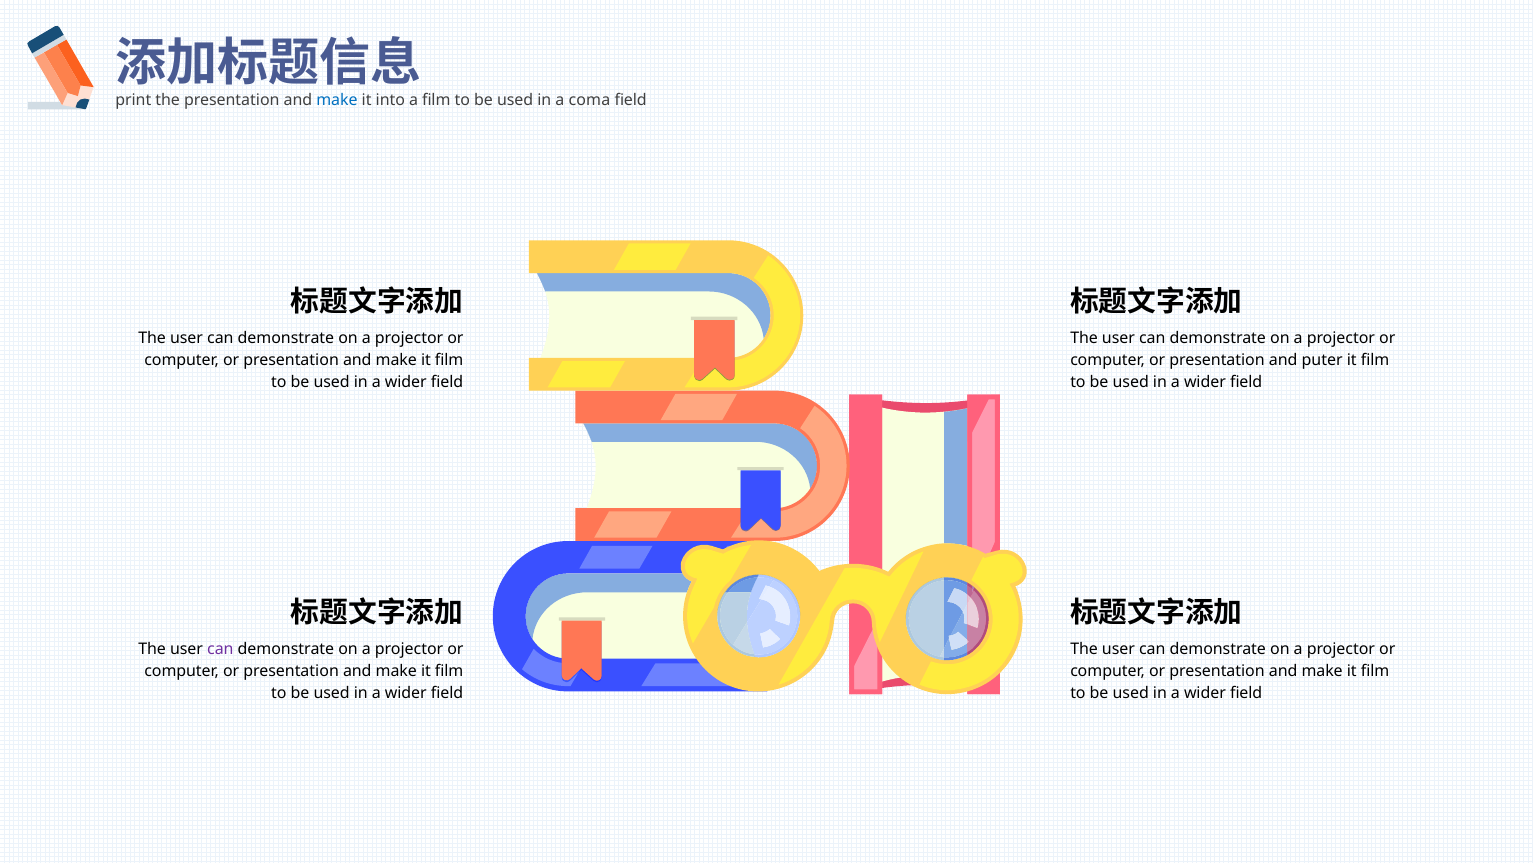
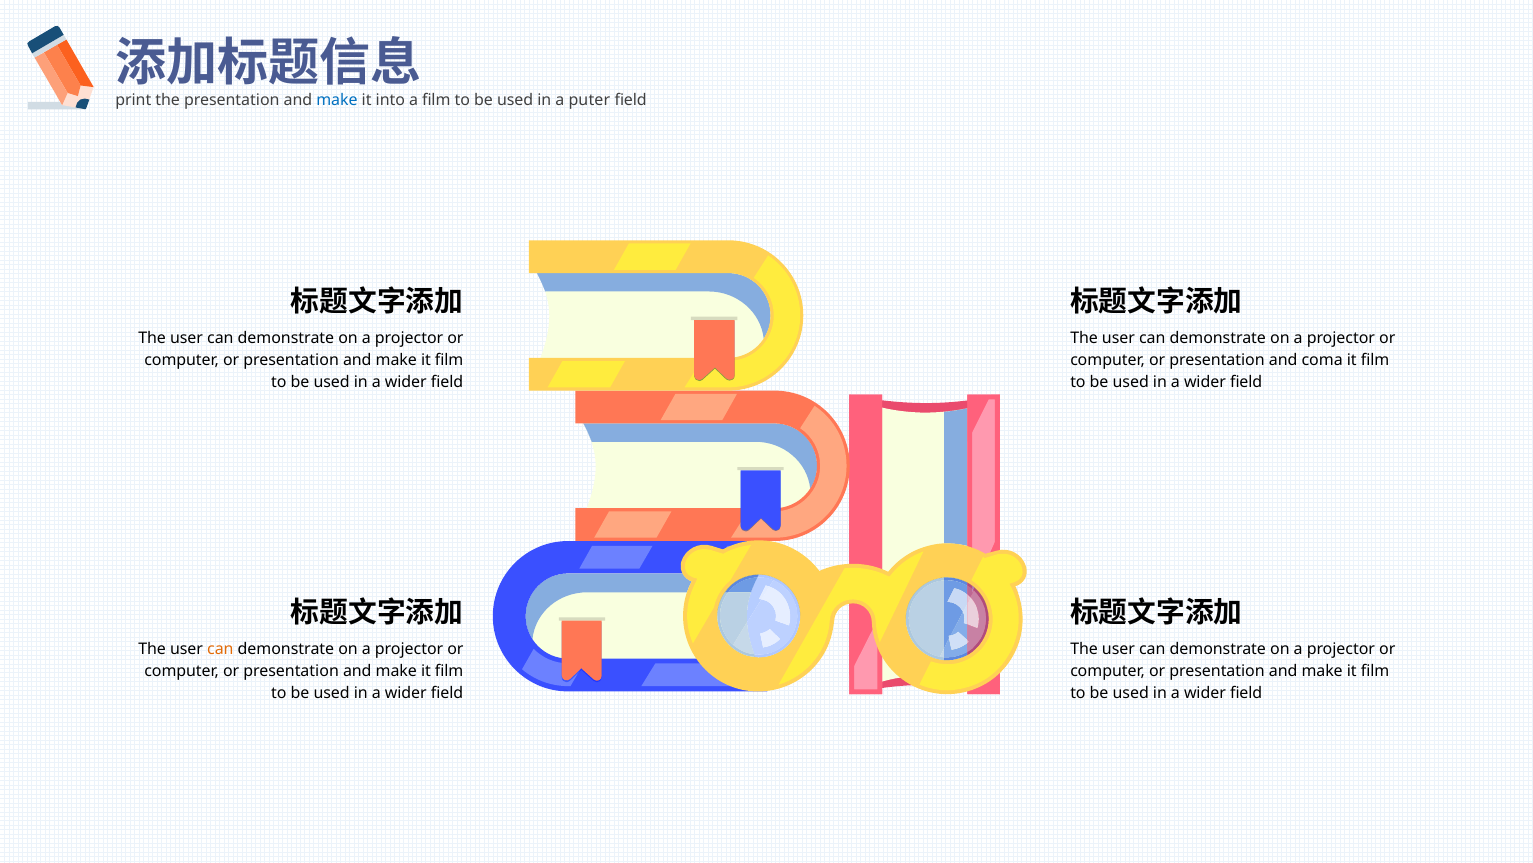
coma: coma -> puter
puter: puter -> coma
can at (220, 649) colour: purple -> orange
